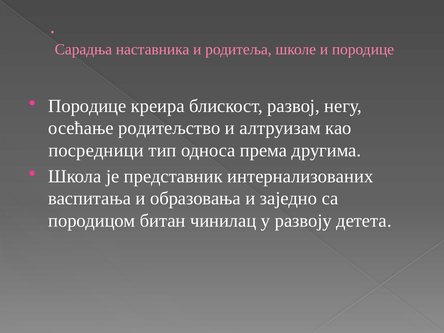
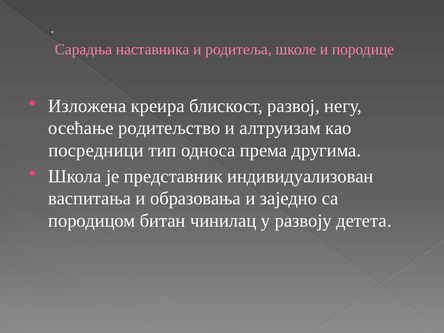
Породице at (87, 106): Породице -> Изложена
интернализованих: интернализованих -> индивидуализован
